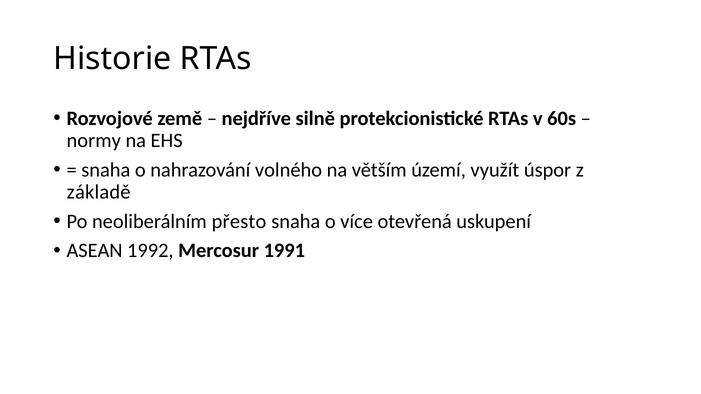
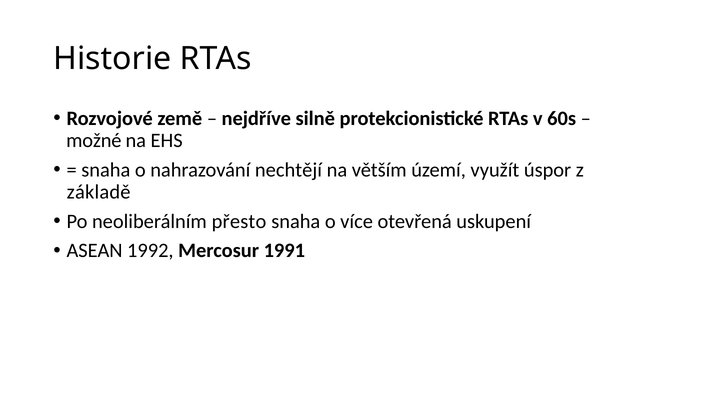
normy: normy -> možné
volného: volného -> nechtějí
